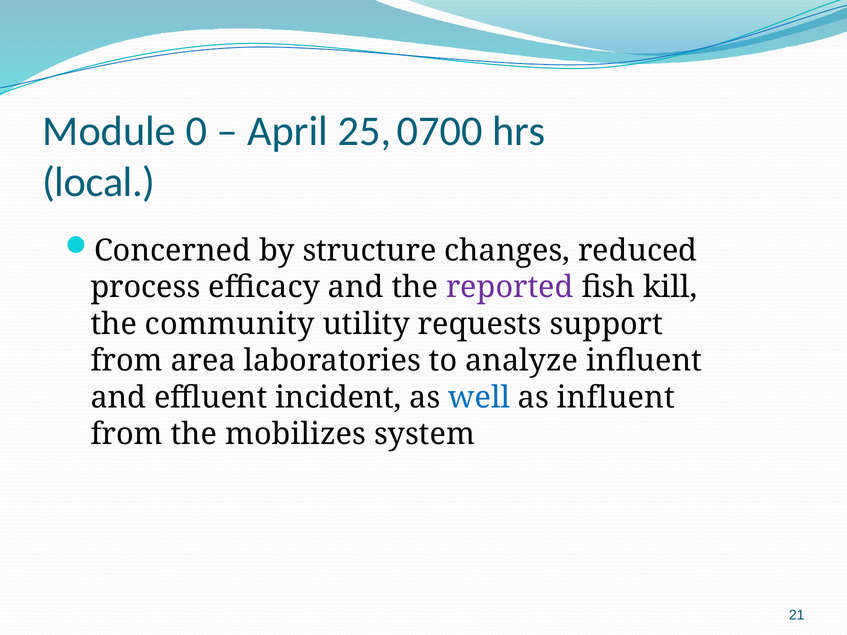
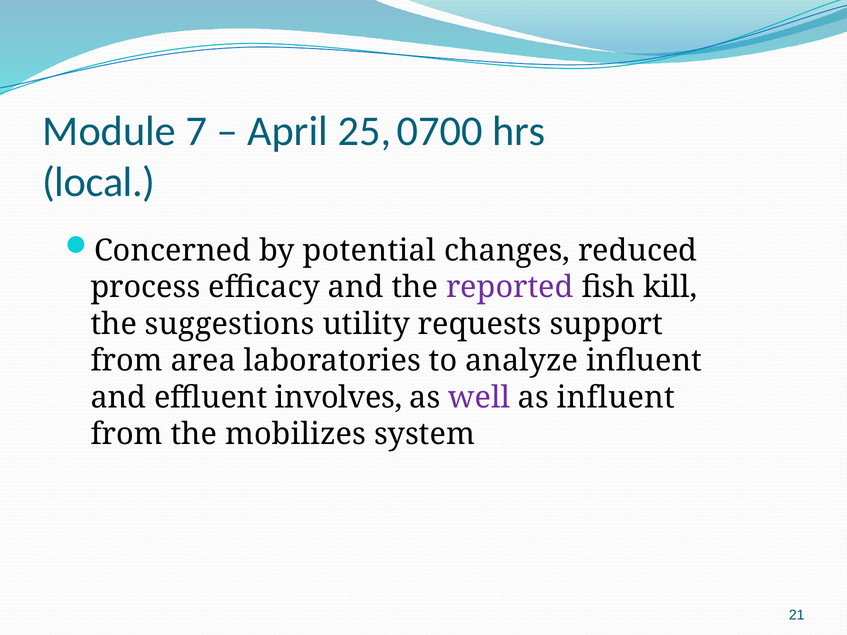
0: 0 -> 7
structure: structure -> potential
community: community -> suggestions
incident: incident -> involves
well colour: blue -> purple
